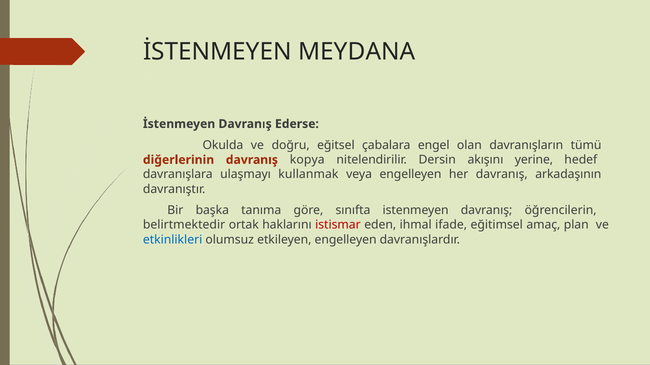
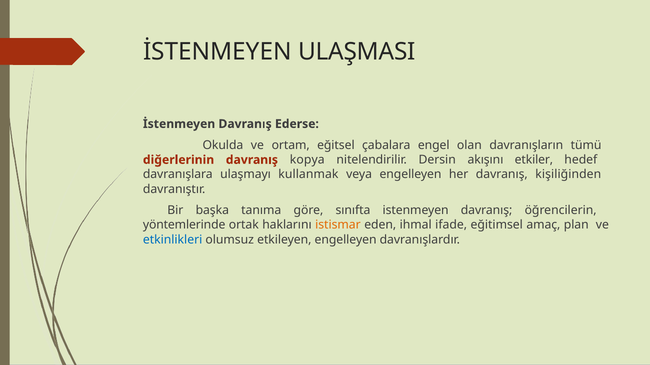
MEYDANA: MEYDANA -> ULAŞMASI
doğru: doğru -> ortam
yerine: yerine -> etkiler
arkadaşının: arkadaşının -> kişiliğinden
belirtmektedir: belirtmektedir -> yöntemlerinde
istismar colour: red -> orange
